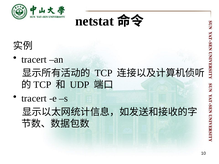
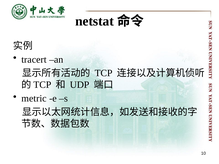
tracert at (34, 99): tracert -> metric
